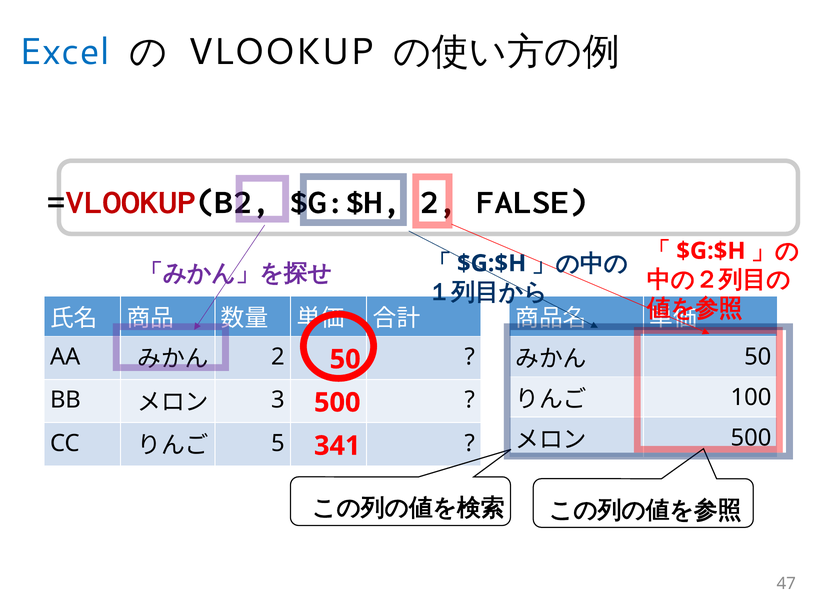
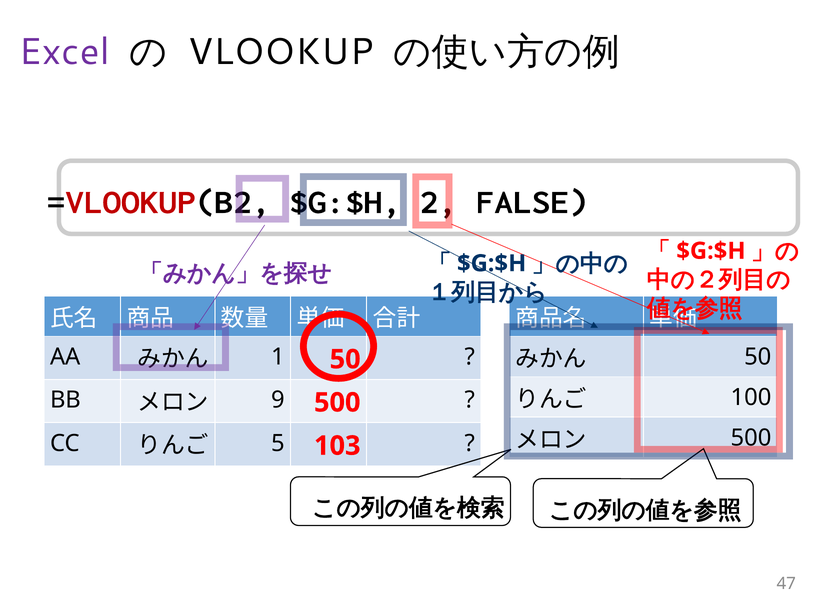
Excel colour: blue -> purple
2 at (278, 357): 2 -> 1
3: 3 -> 9
341: 341 -> 103
